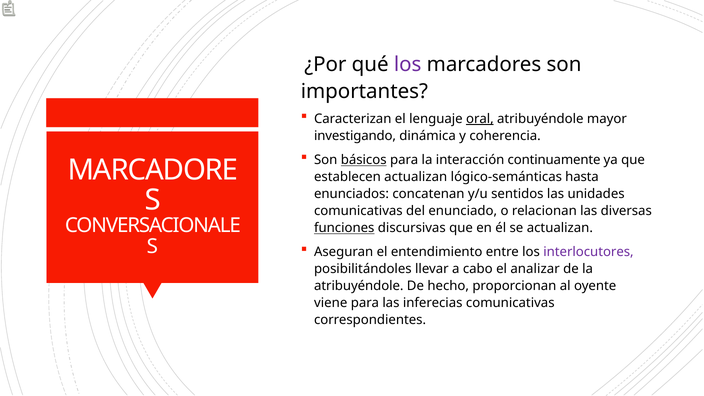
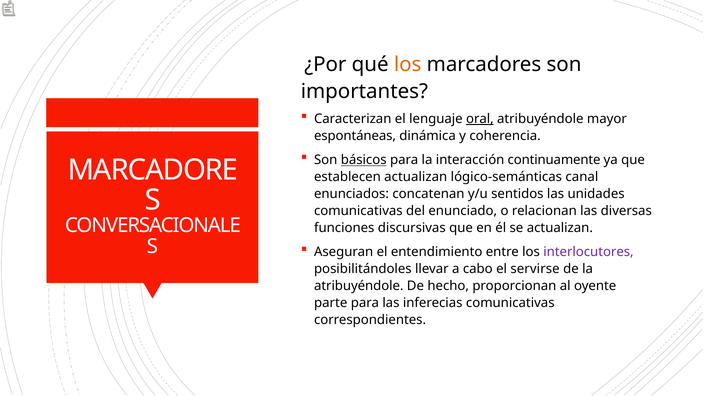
los at (408, 65) colour: purple -> orange
investigando: investigando -> espontáneas
hasta: hasta -> canal
funciones underline: present -> none
analizar: analizar -> servirse
viene: viene -> parte
